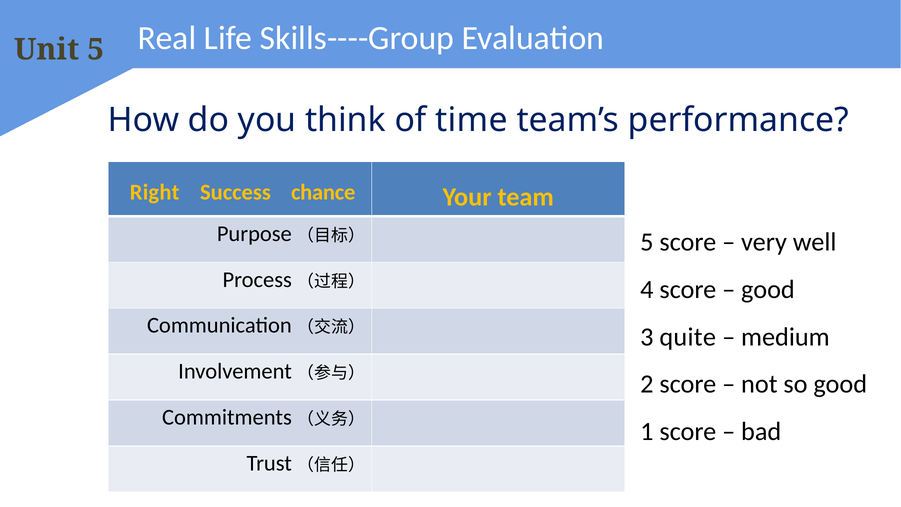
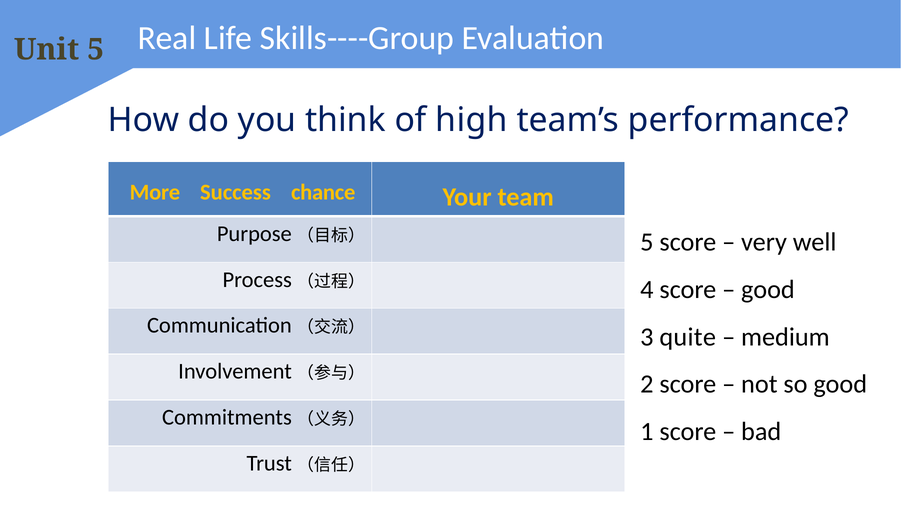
time: time -> high
Right: Right -> More
